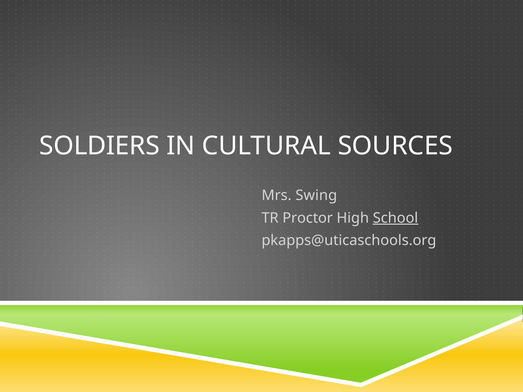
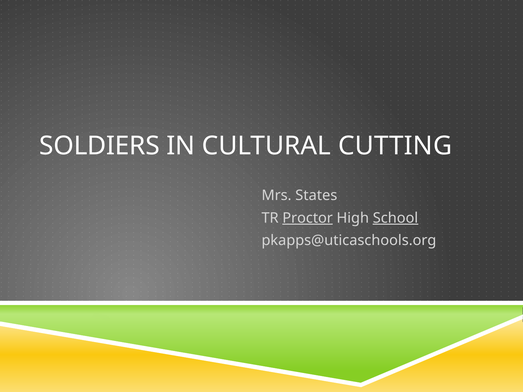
SOURCES: SOURCES -> CUTTING
Swing: Swing -> States
Proctor underline: none -> present
